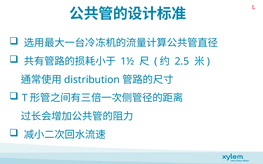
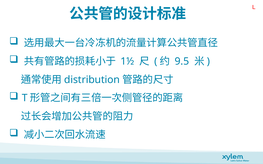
2.5: 2.5 -> 9.5
